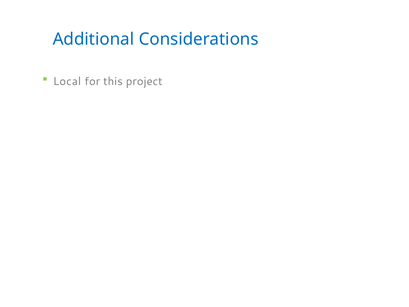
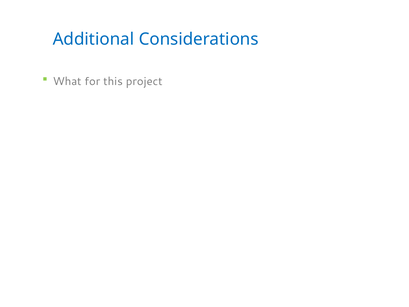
Local: Local -> What
